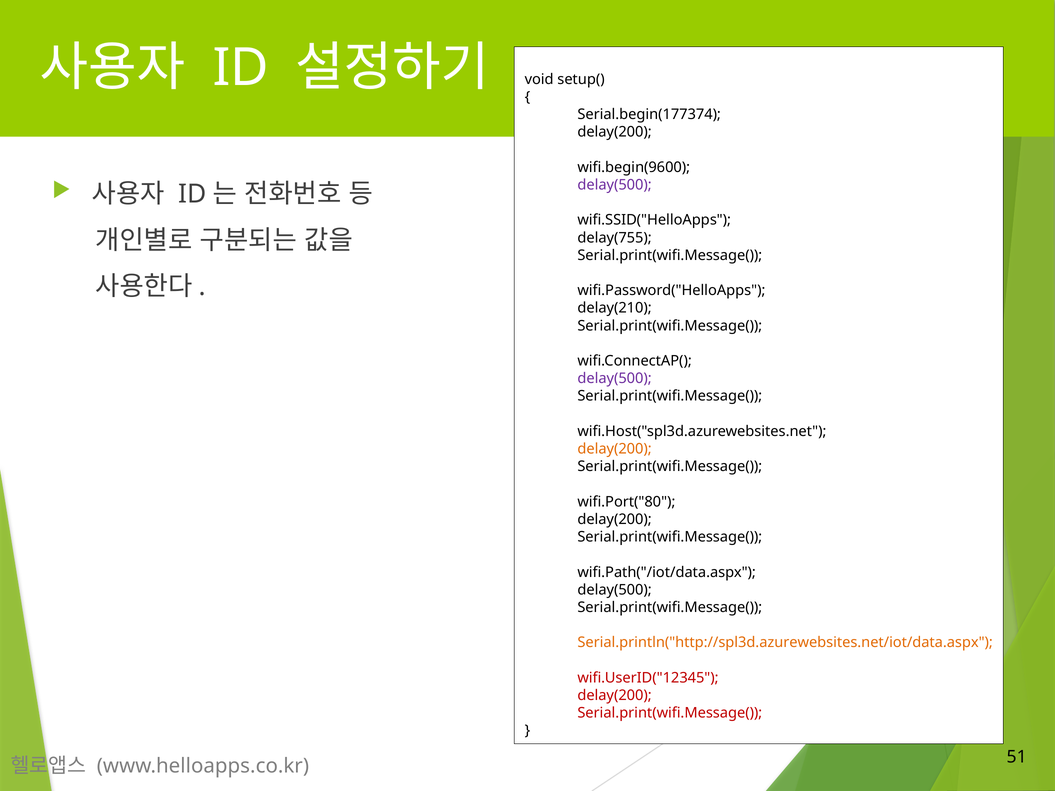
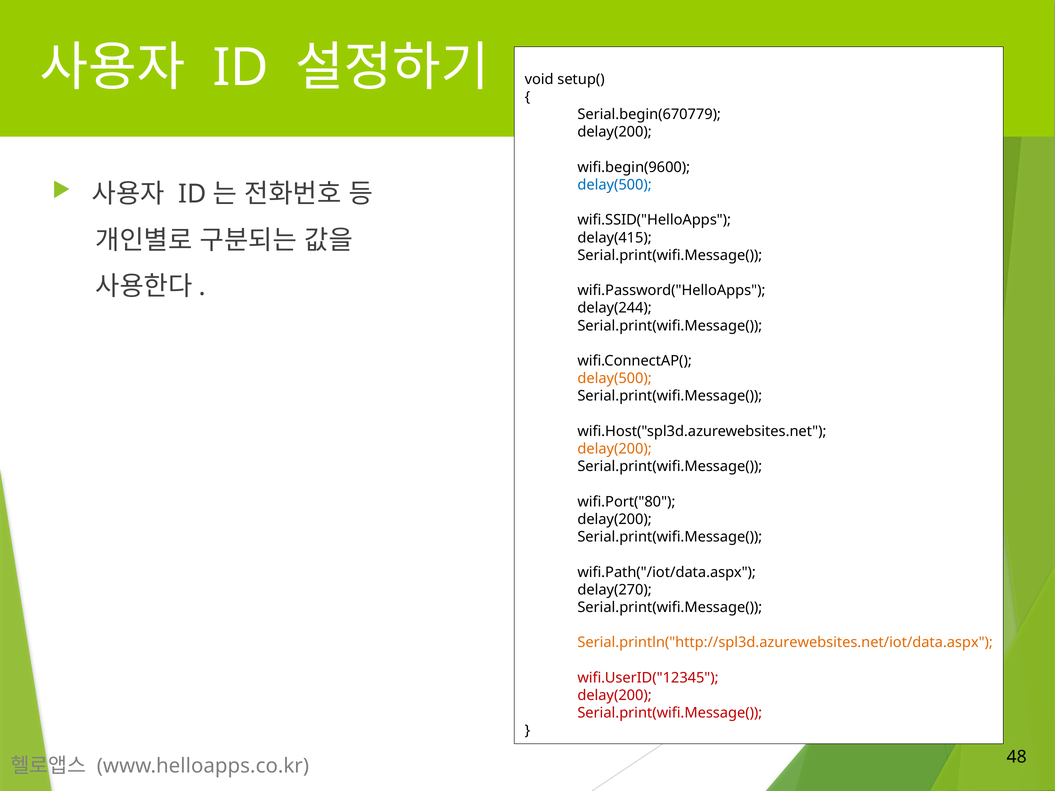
Serial.begin(177374: Serial.begin(177374 -> Serial.begin(670779
delay(500 at (615, 185) colour: purple -> blue
delay(755: delay(755 -> delay(415
delay(210: delay(210 -> delay(244
delay(500 at (615, 379) colour: purple -> orange
delay(500 at (615, 590): delay(500 -> delay(270
51: 51 -> 48
